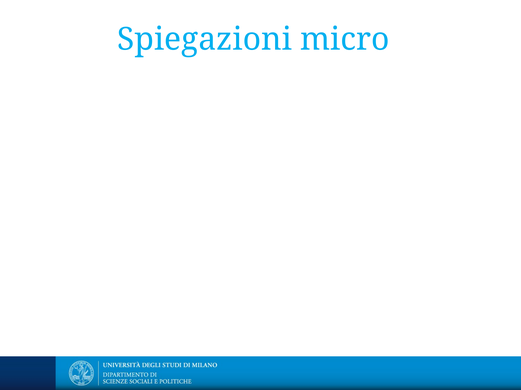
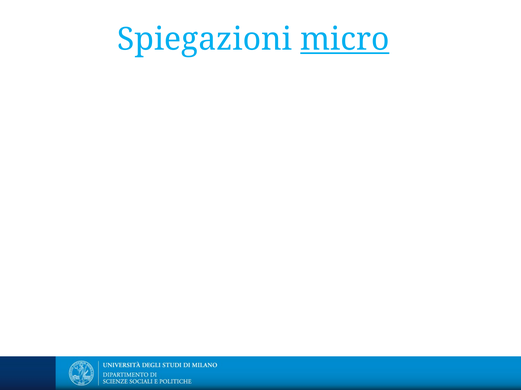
micro underline: none -> present
